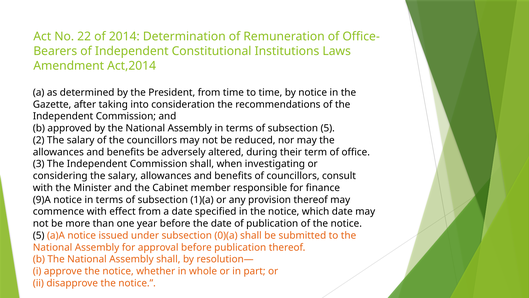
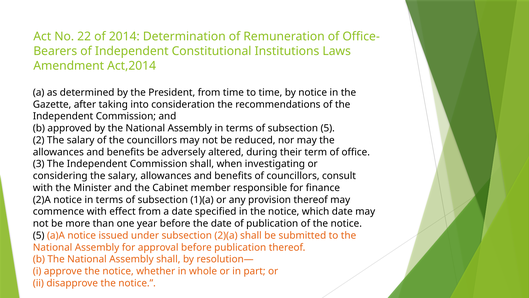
9)A: 9)A -> 2)A
0)(a: 0)(a -> 2)(a
